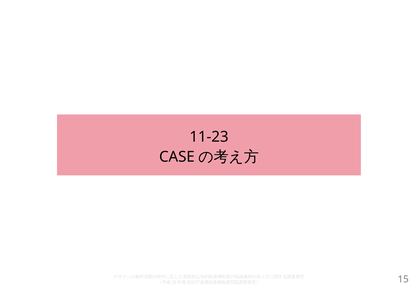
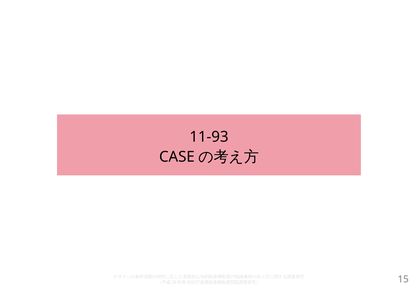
11-23: 11-23 -> 11-93
